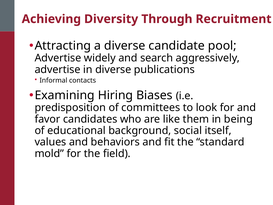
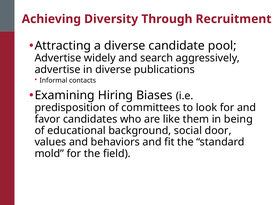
itself: itself -> door
